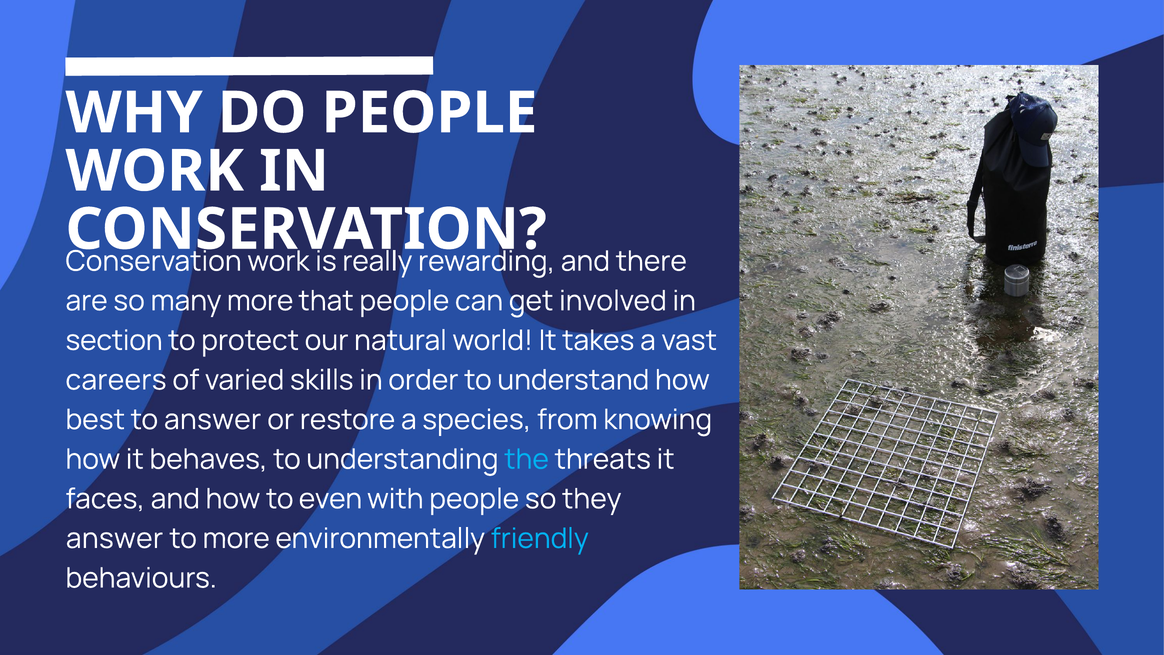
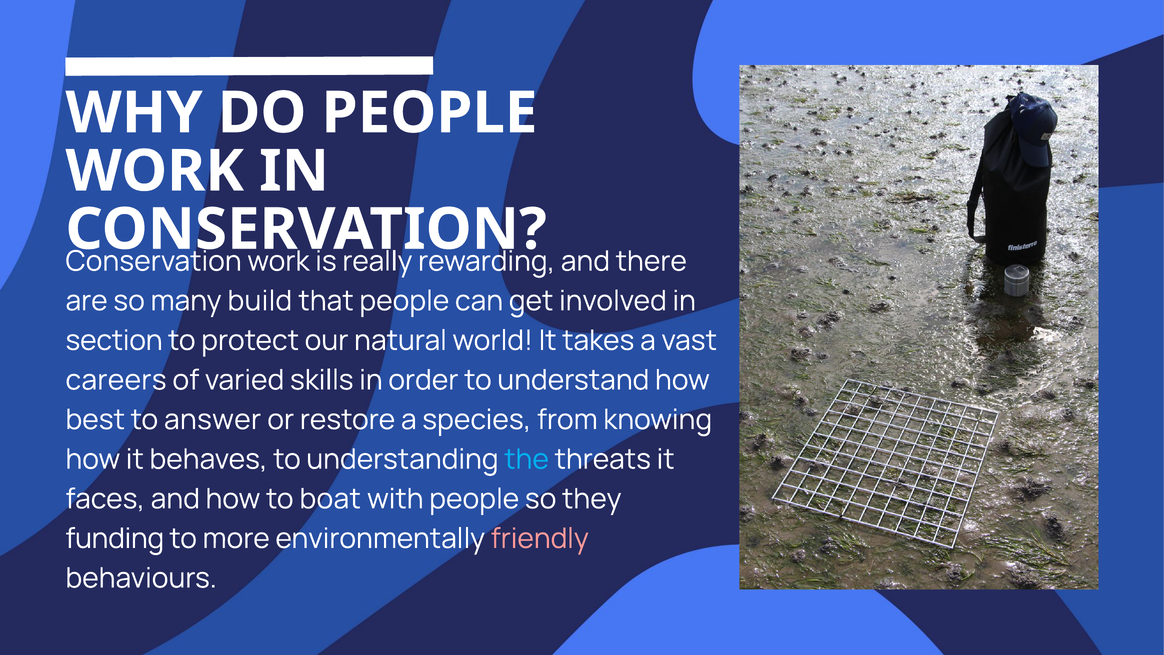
many more: more -> build
even: even -> boat
answer at (114, 538): answer -> funding
friendly colour: light blue -> pink
